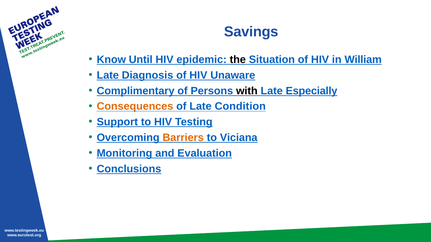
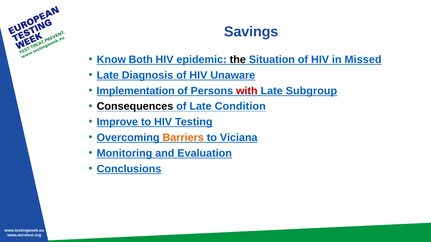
Until: Until -> Both
William: William -> Missed
Complimentary: Complimentary -> Implementation
with colour: black -> red
Especially: Especially -> Subgroup
Consequences colour: orange -> black
Support: Support -> Improve
